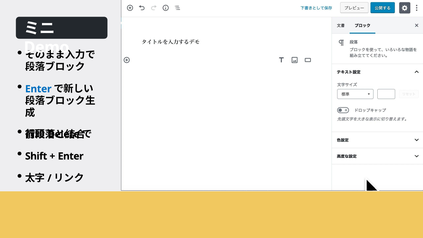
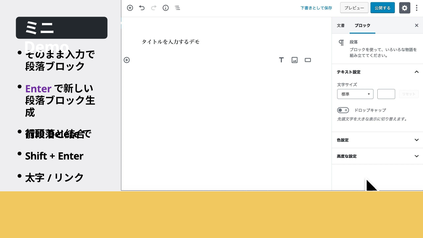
Enter at (38, 89) colour: blue -> purple
